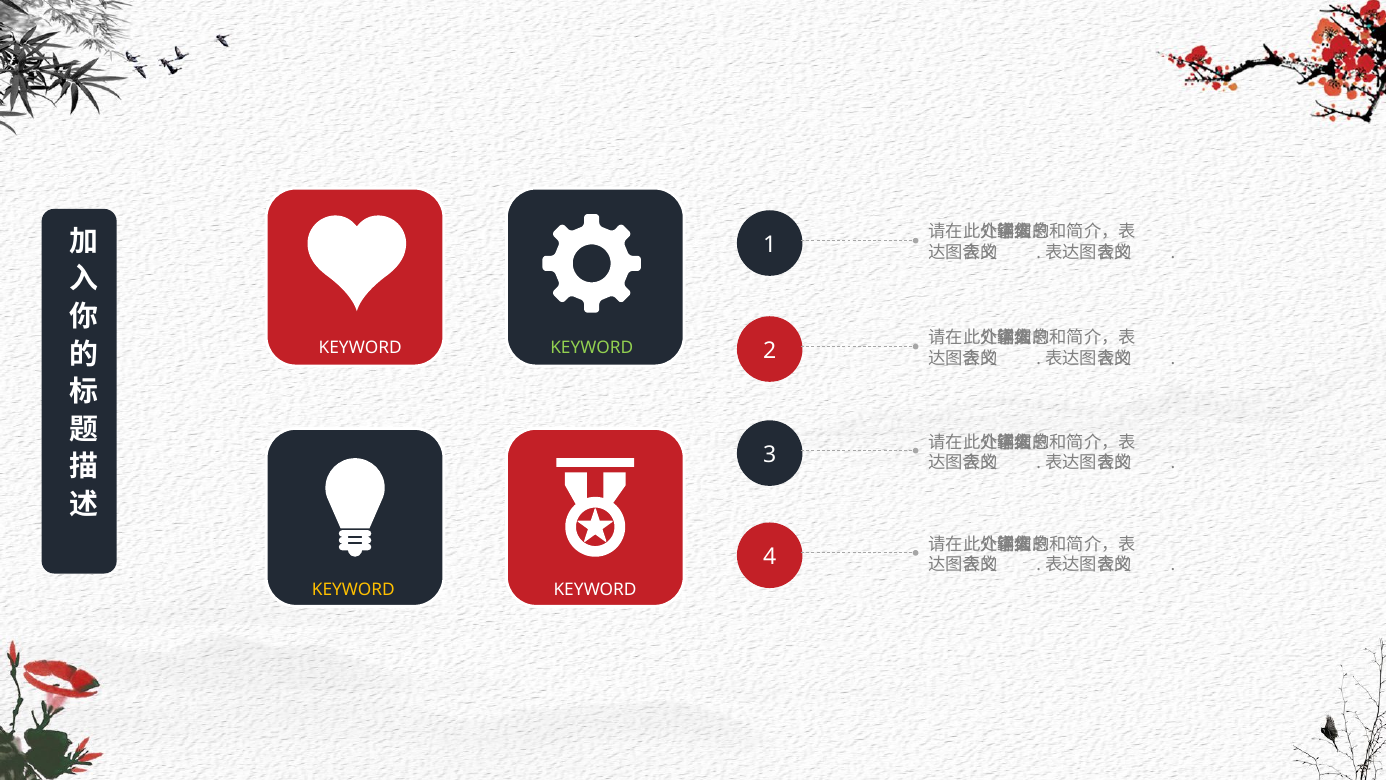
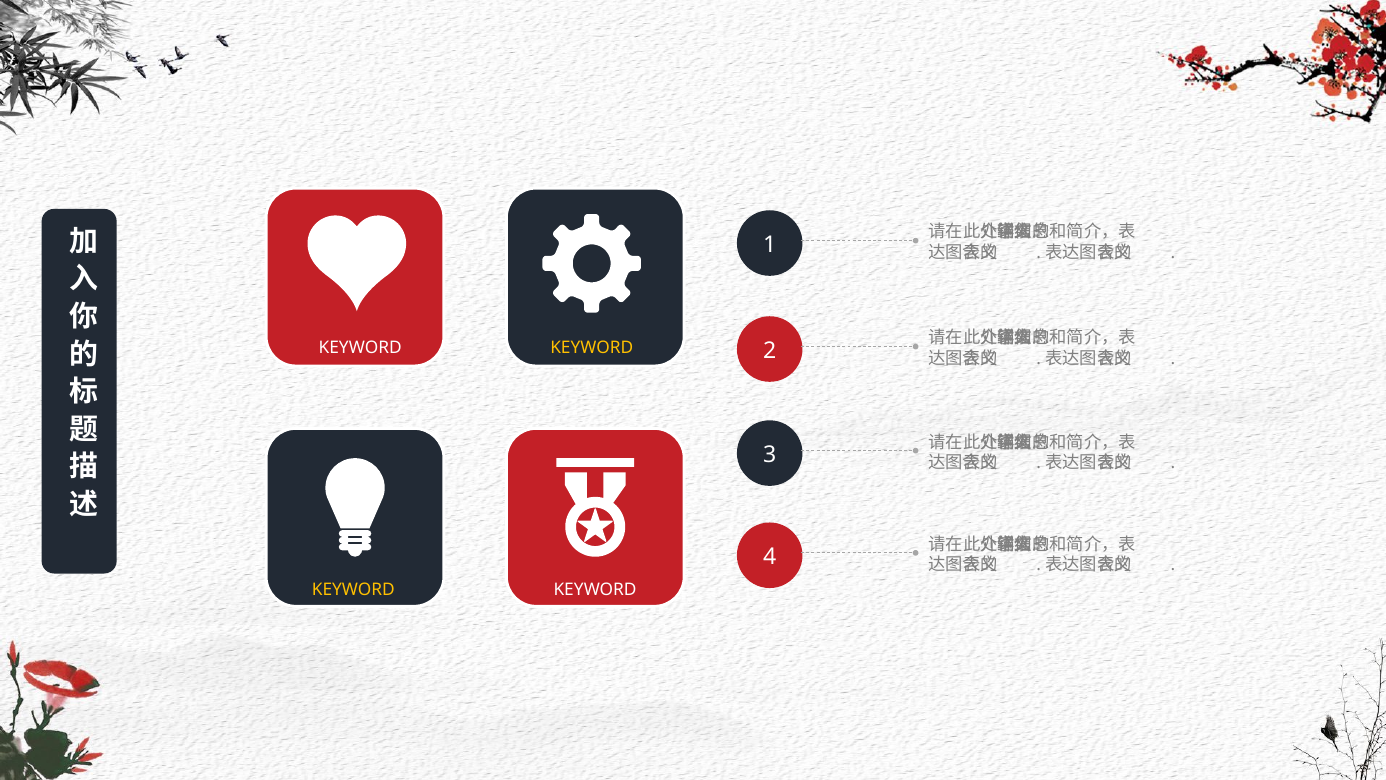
KEYWORD at (592, 348) colour: light green -> yellow
